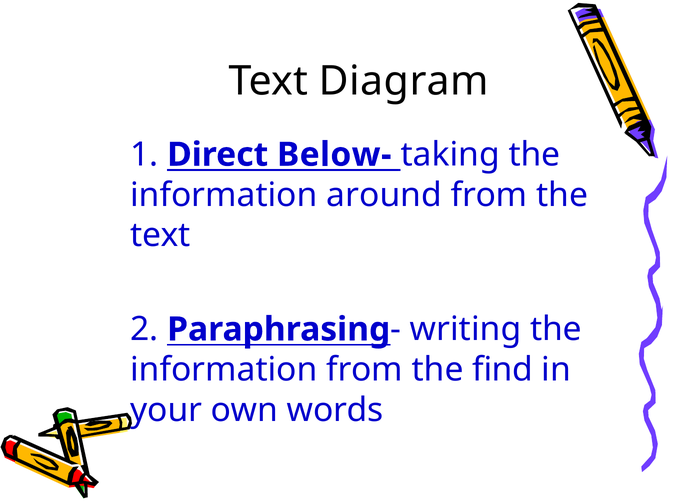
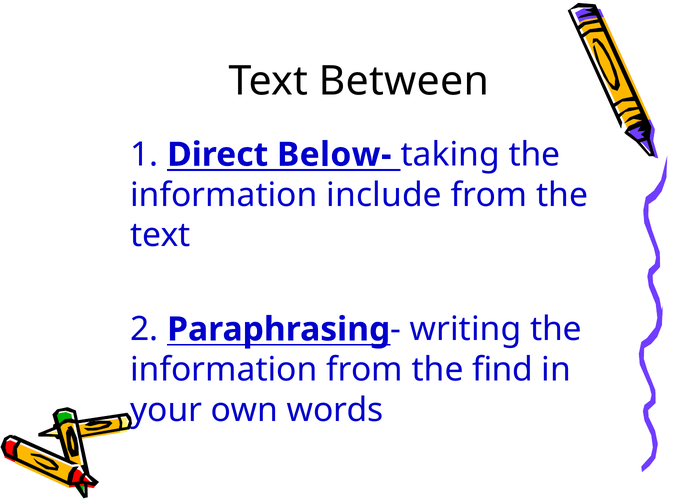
Diagram: Diagram -> Between
around: around -> include
